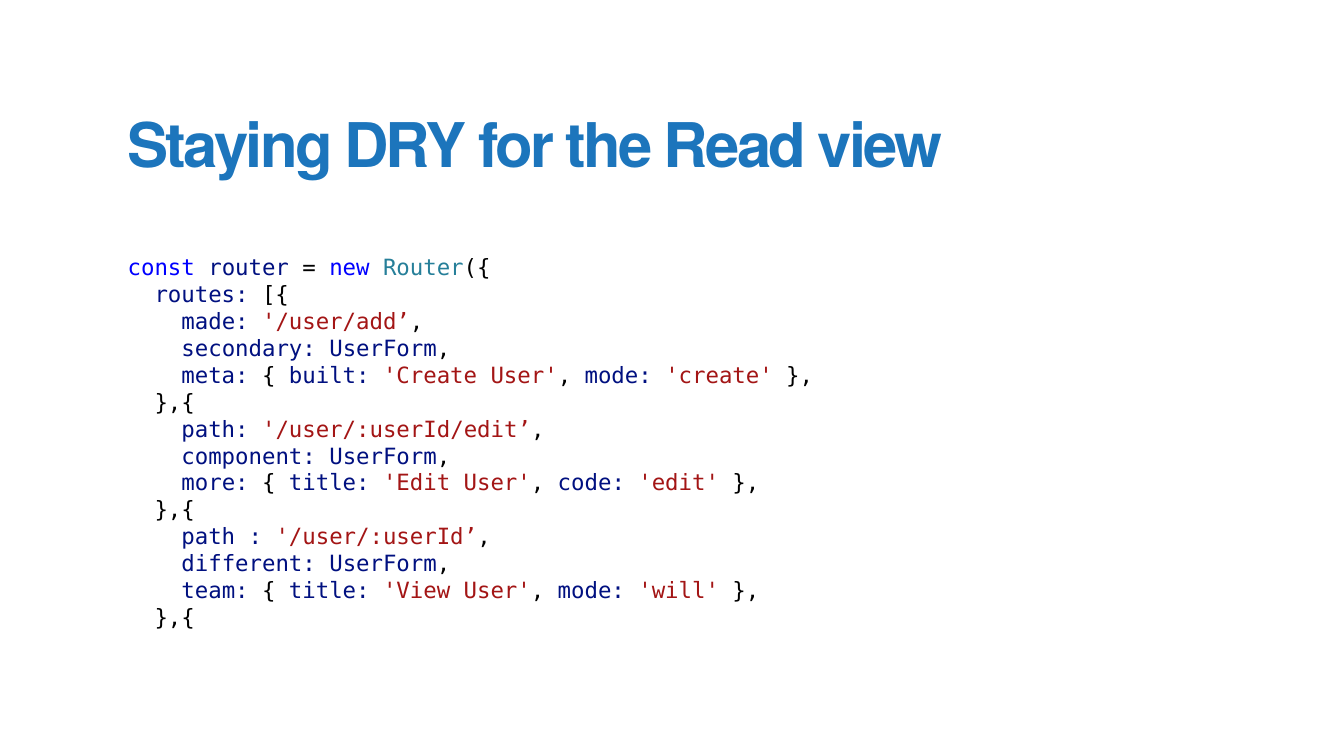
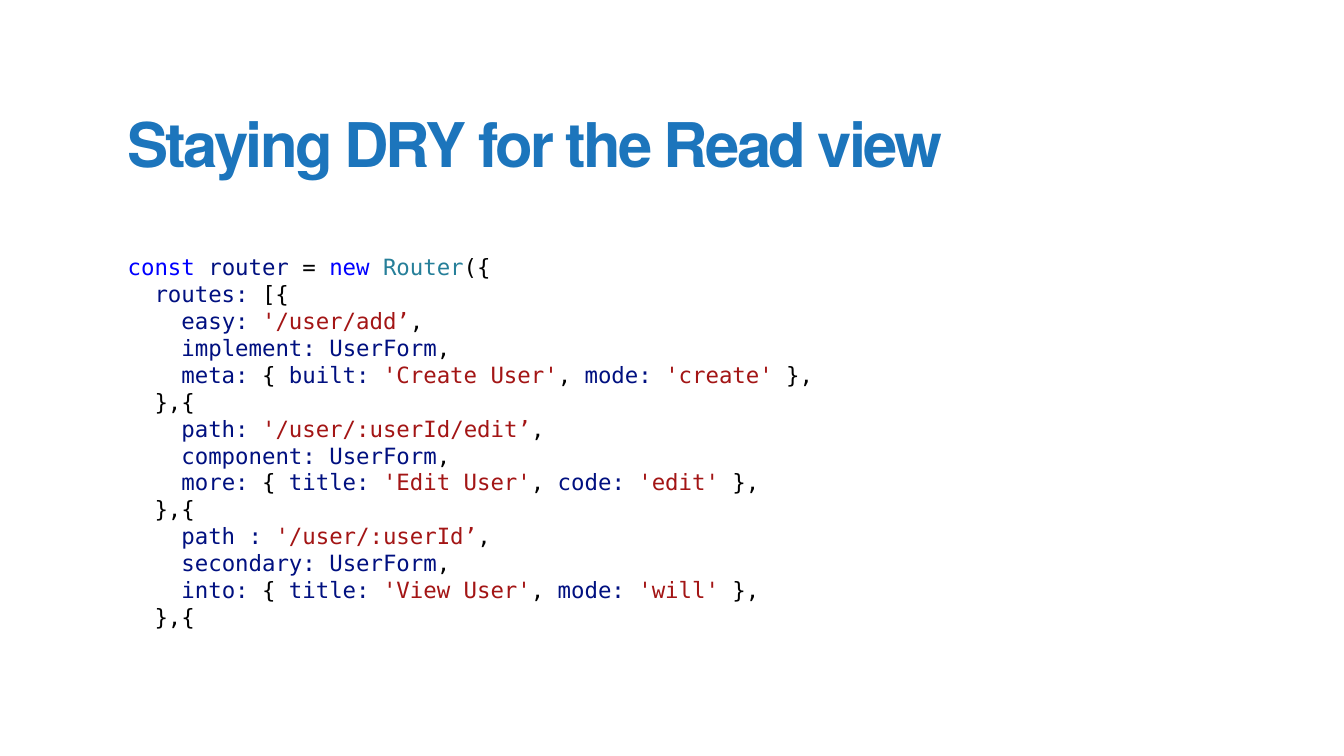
made: made -> easy
secondary: secondary -> implement
different: different -> secondary
team: team -> into
